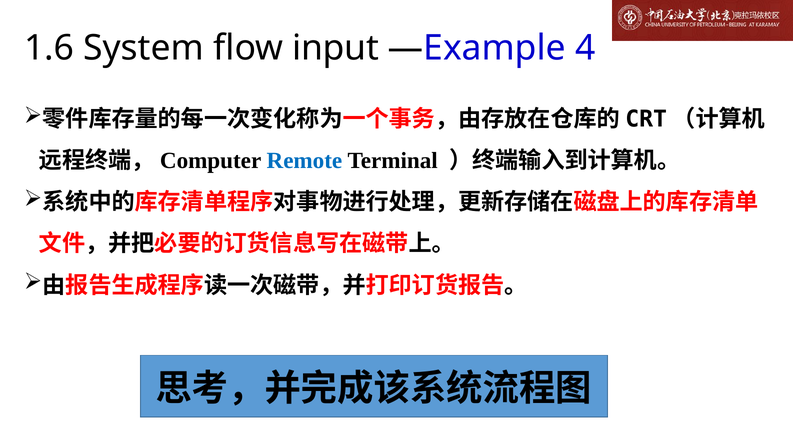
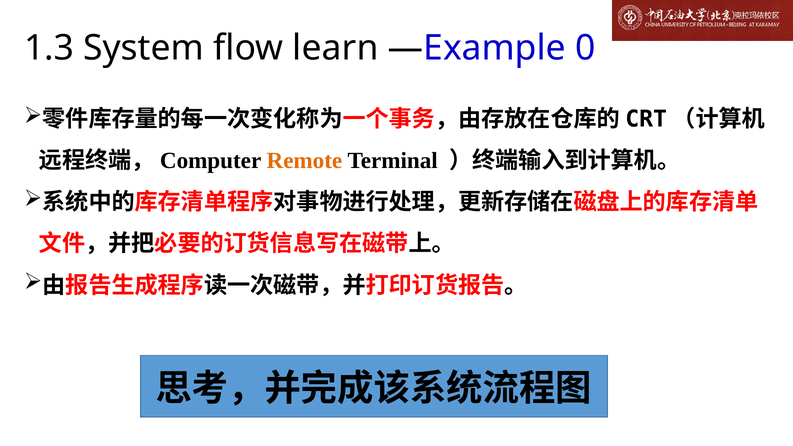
1.6: 1.6 -> 1.3
input: input -> learn
4: 4 -> 0
Remote colour: blue -> orange
